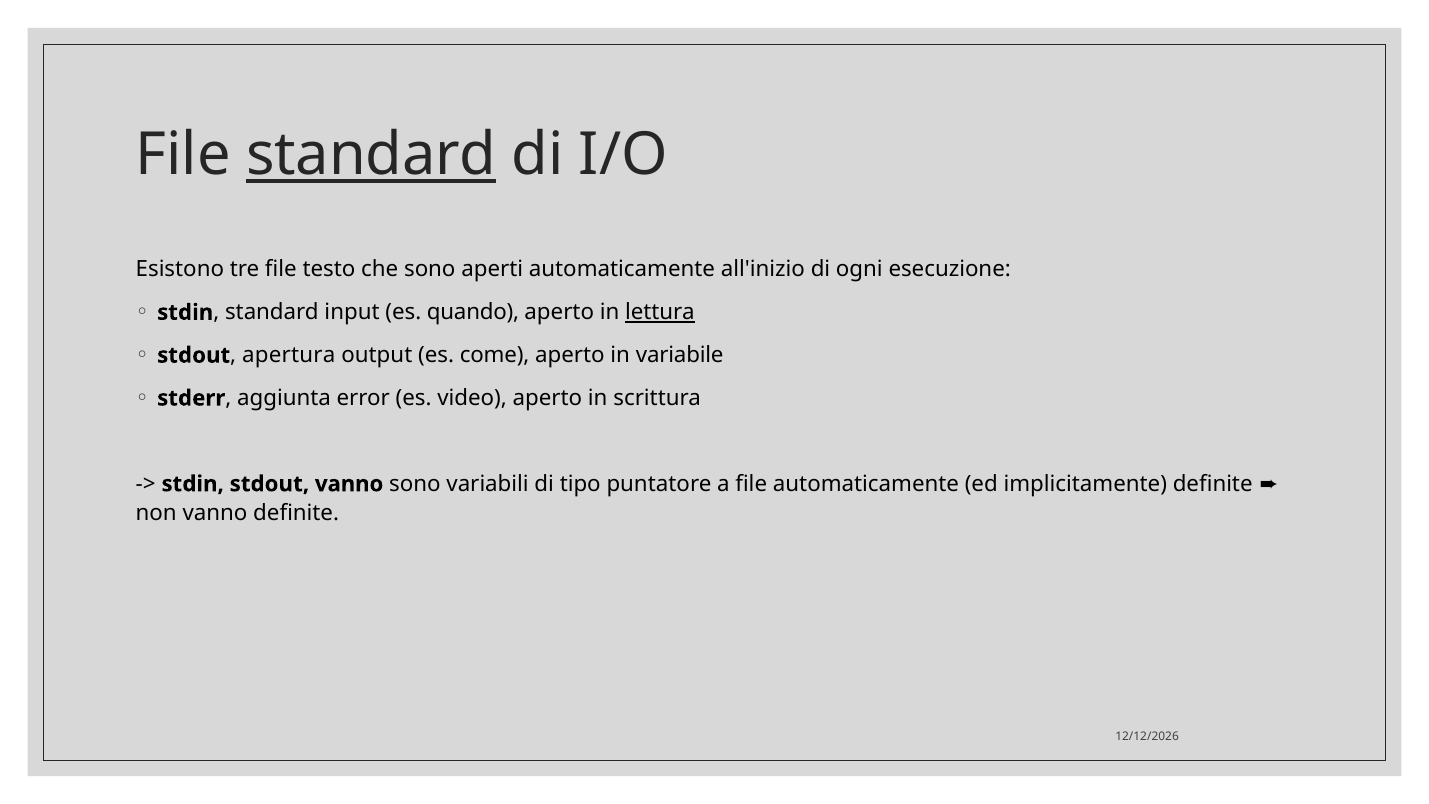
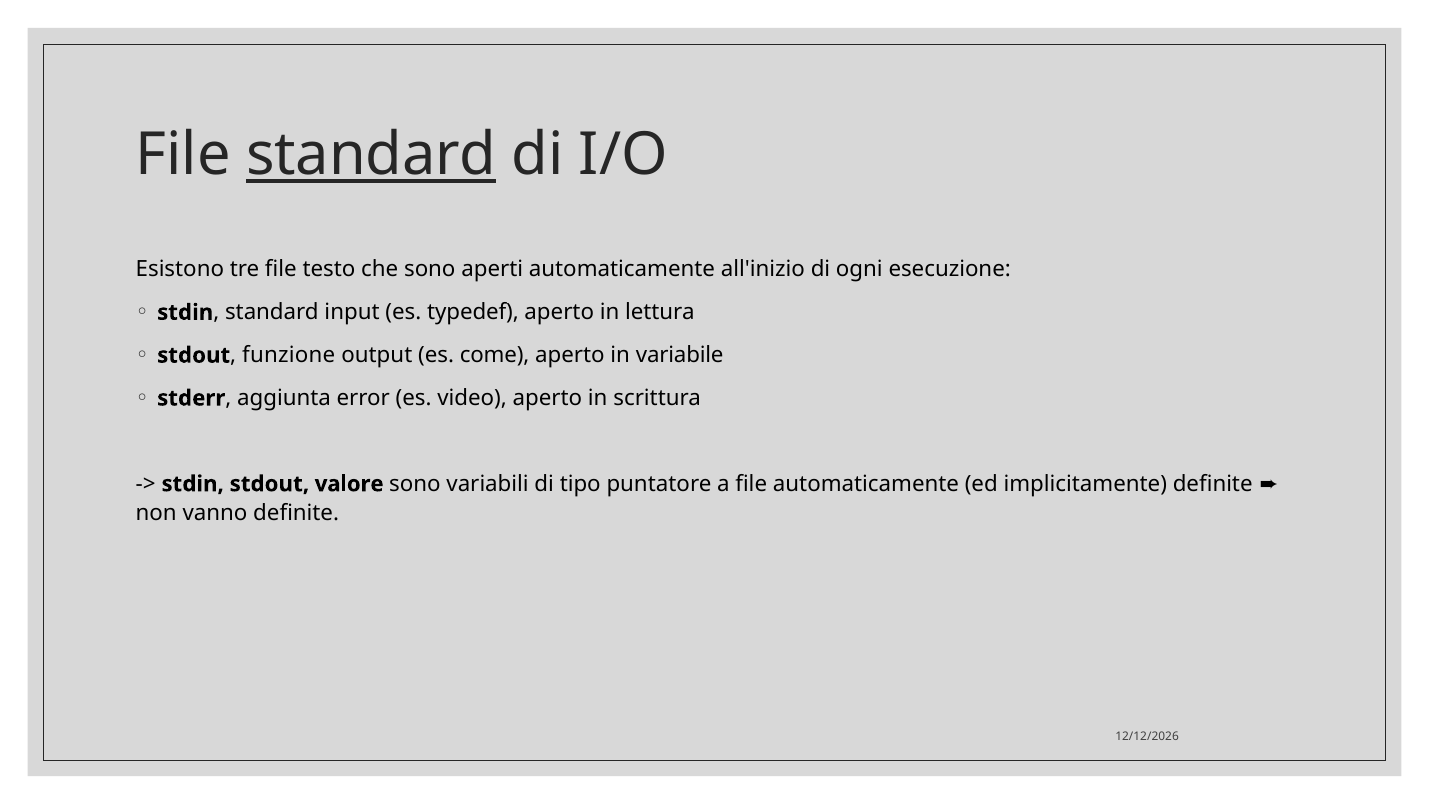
quando: quando -> typedef
lettura underline: present -> none
apertura: apertura -> funzione
stdout vanno: vanno -> valore
